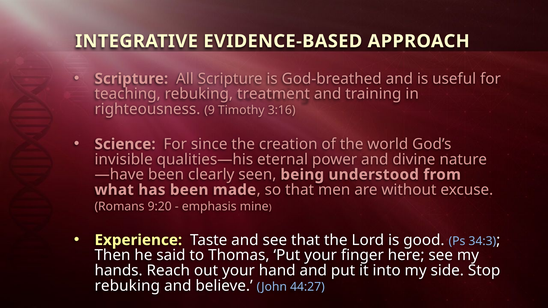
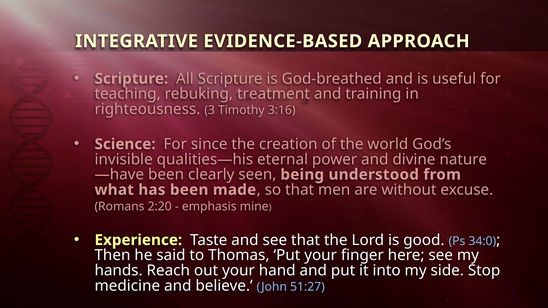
9: 9 -> 3
9:20: 9:20 -> 2:20
34:3: 34:3 -> 34:0
rebuking at (127, 286): rebuking -> medicine
44:27: 44:27 -> 51:27
